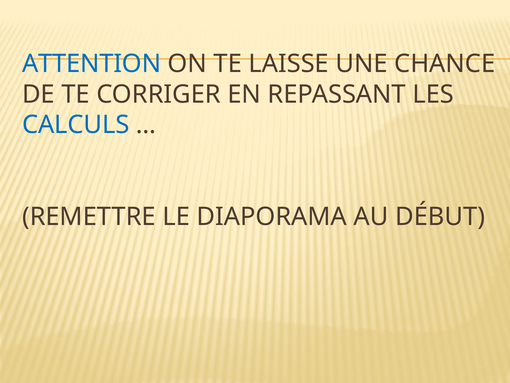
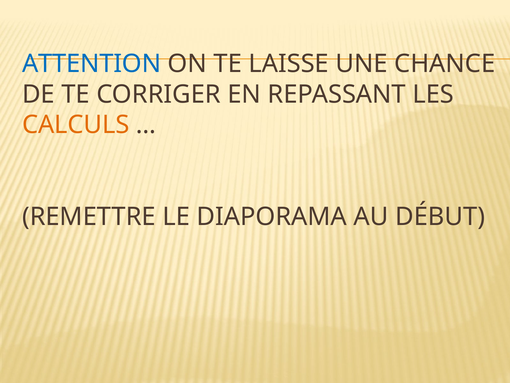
CALCULS colour: blue -> orange
